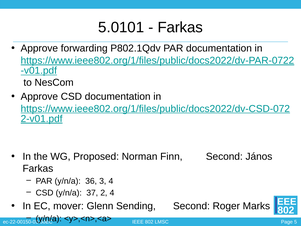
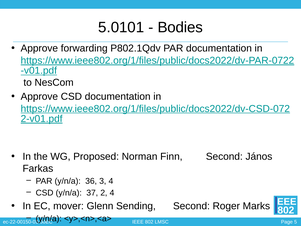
Farkas at (180, 27): Farkas -> Bodies
